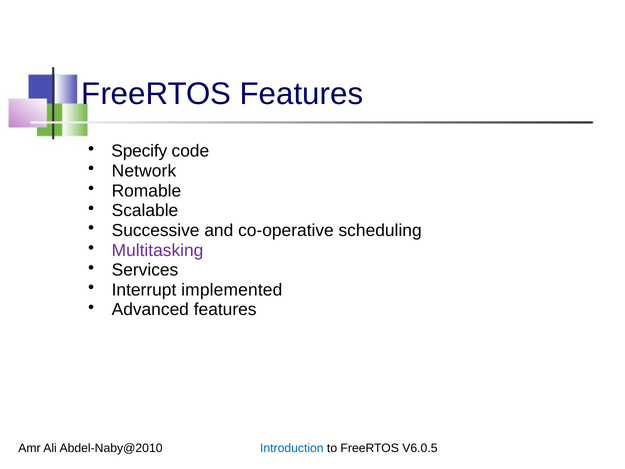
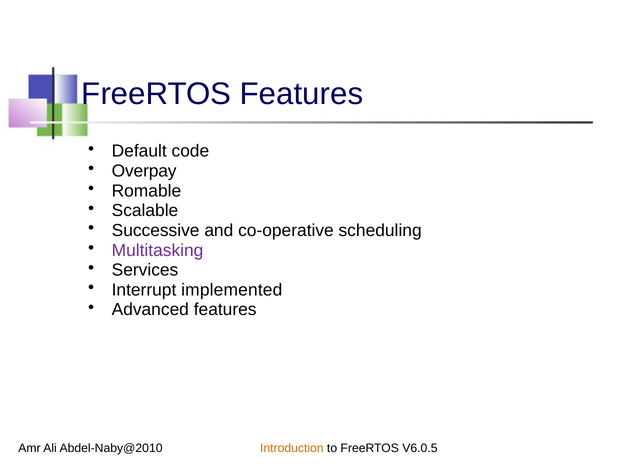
Specify: Specify -> Default
Network: Network -> Overpay
Introduction colour: blue -> orange
